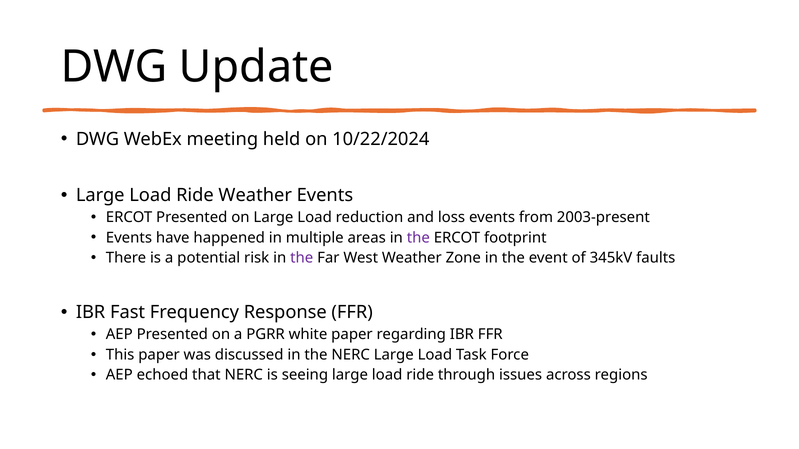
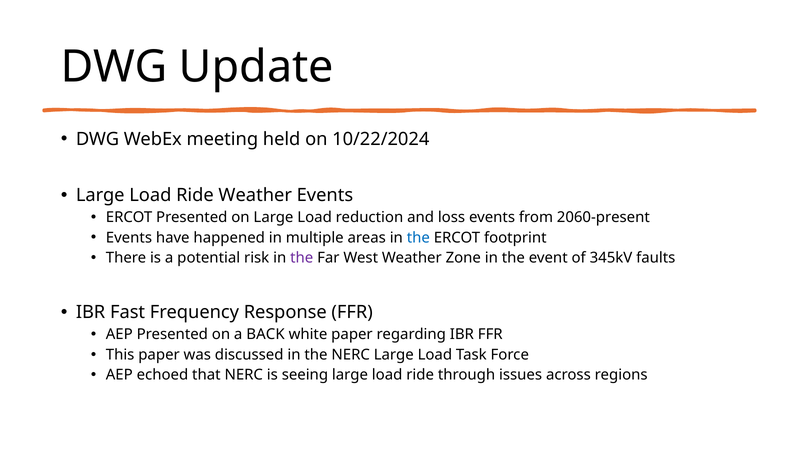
2003-present: 2003-present -> 2060-present
the at (418, 238) colour: purple -> blue
PGRR: PGRR -> BACK
